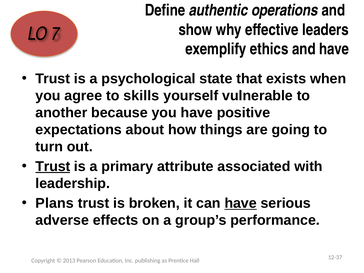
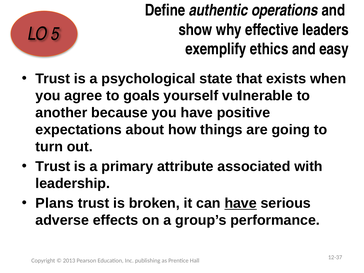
7: 7 -> 5
and have: have -> easy
skills: skills -> goals
Trust at (53, 166) underline: present -> none
